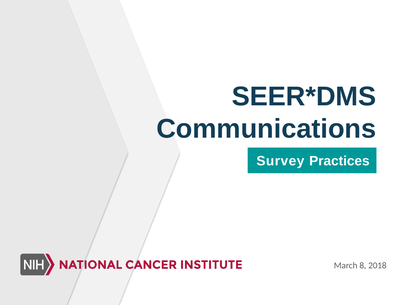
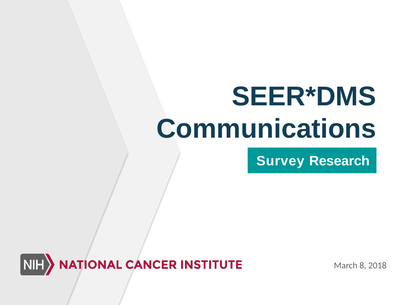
Practices: Practices -> Research
